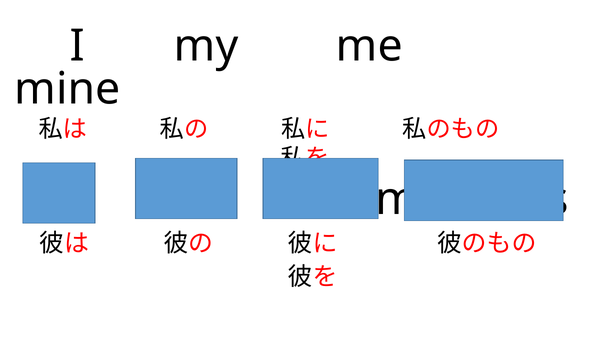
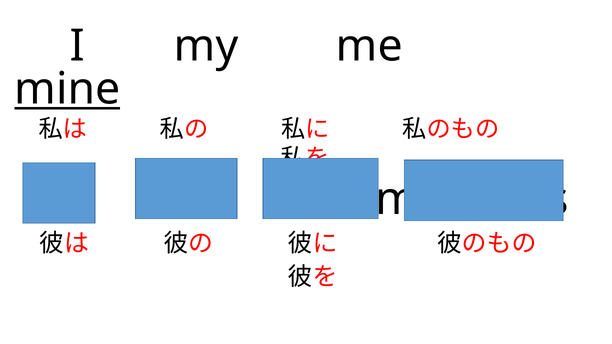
mine underline: none -> present
